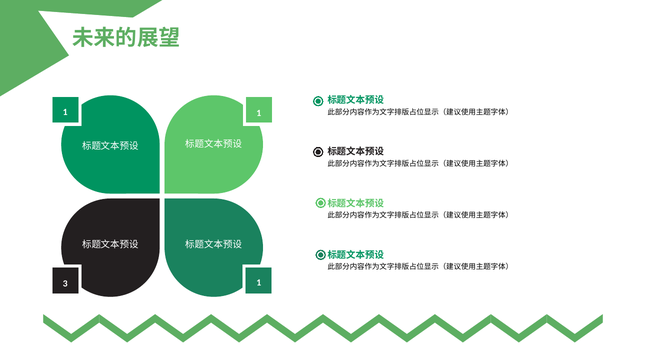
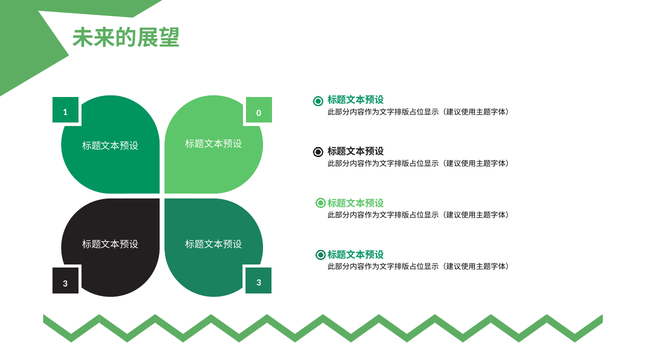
1 1: 1 -> 0
3 1: 1 -> 3
